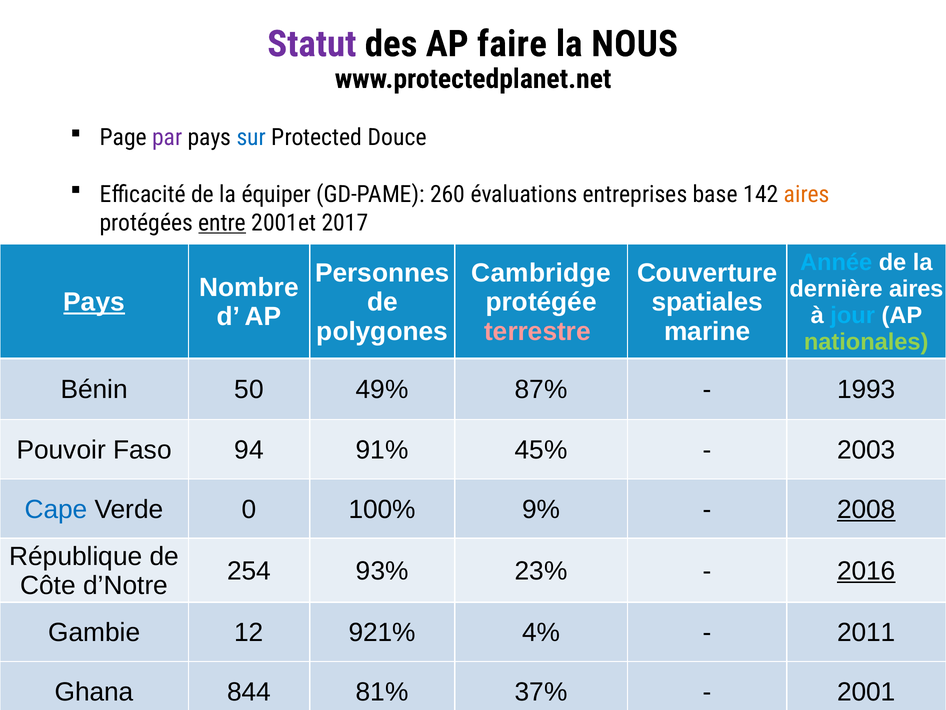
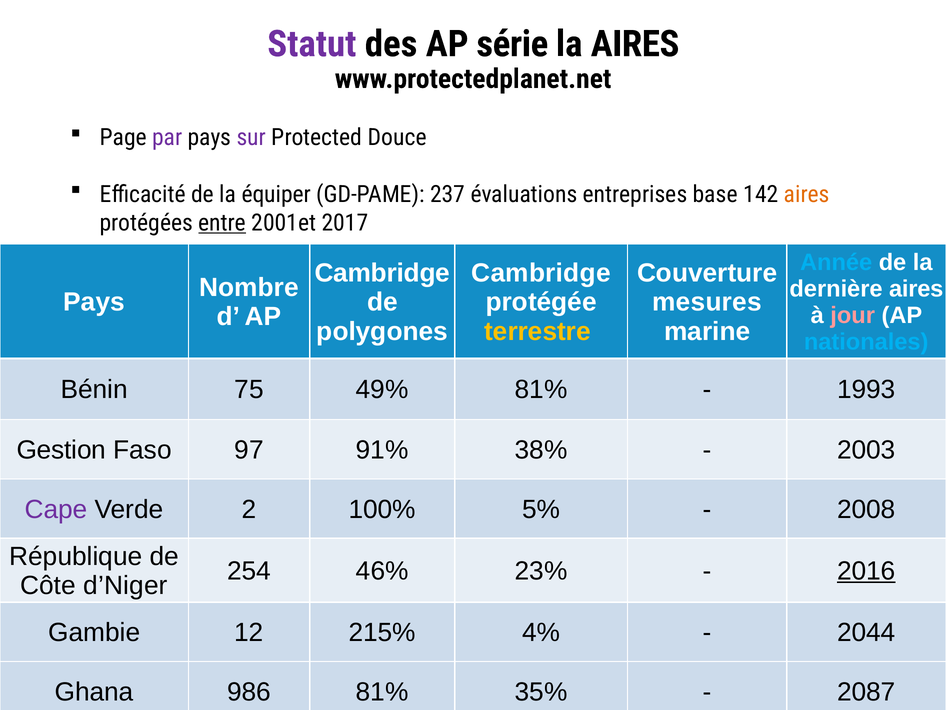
faire: faire -> série
la NOUS: NOUS -> AIRES
sur colour: blue -> purple
260: 260 -> 237
Personnes at (382, 273): Personnes -> Cambridge
Pays at (94, 302) underline: present -> none
spatiales: spatiales -> mesures
jour colour: light blue -> pink
terrestre colour: pink -> yellow
nationales colour: light green -> light blue
50: 50 -> 75
49% 87%: 87% -> 81%
Pouvoir: Pouvoir -> Gestion
94: 94 -> 97
45%: 45% -> 38%
Cape colour: blue -> purple
0: 0 -> 2
9%: 9% -> 5%
2008 underline: present -> none
93%: 93% -> 46%
d’Notre: d’Notre -> d’Niger
921%: 921% -> 215%
2011: 2011 -> 2044
844: 844 -> 986
37%: 37% -> 35%
2001: 2001 -> 2087
